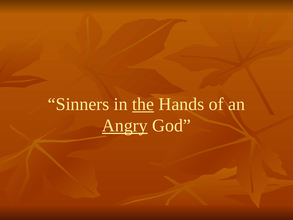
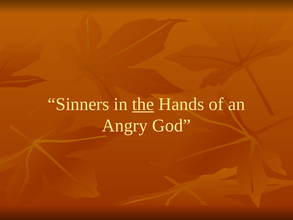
Angry underline: present -> none
